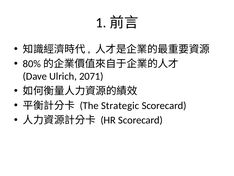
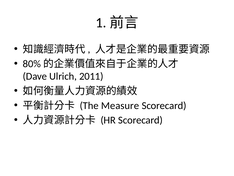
2071: 2071 -> 2011
Strategic: Strategic -> Measure
